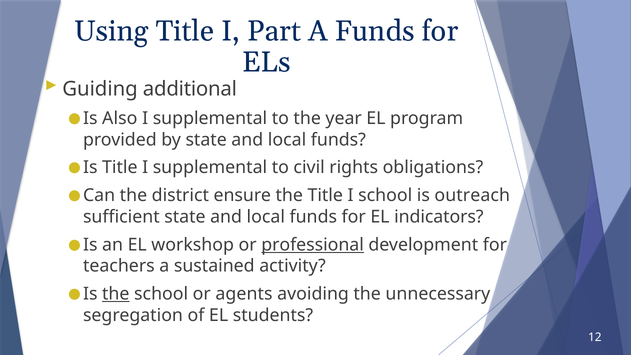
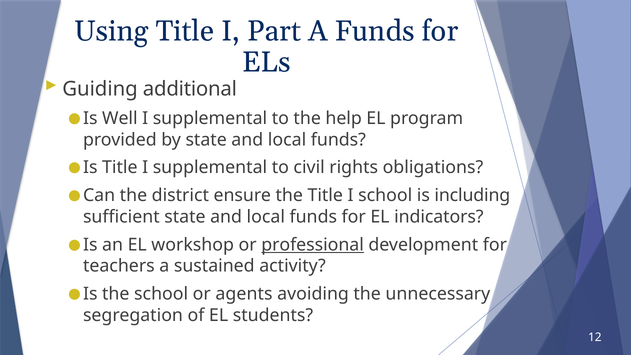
Also: Also -> Well
year: year -> help
outreach: outreach -> including
the at (116, 294) underline: present -> none
